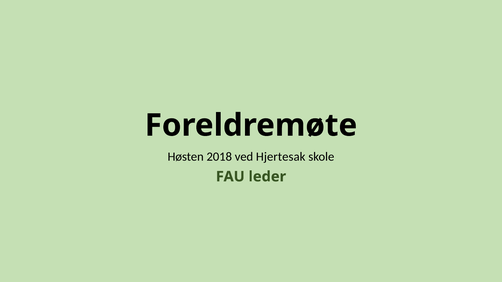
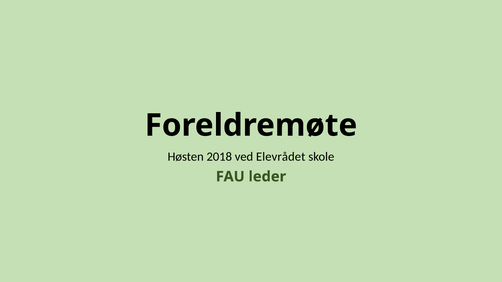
Hjertesak: Hjertesak -> Elevrådet
